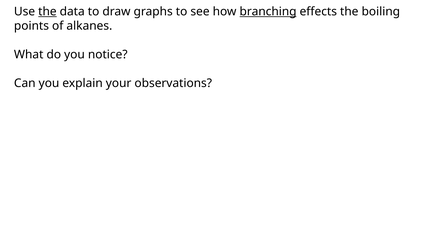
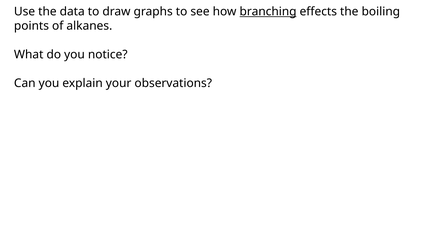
the at (47, 12) underline: present -> none
